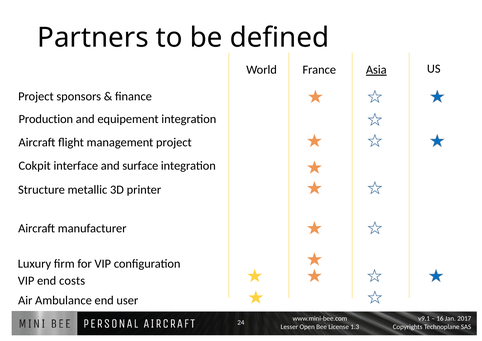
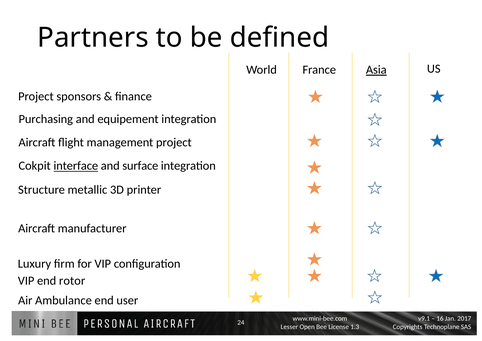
Production: Production -> Purchasing
interface underline: none -> present
costs: costs -> rotor
